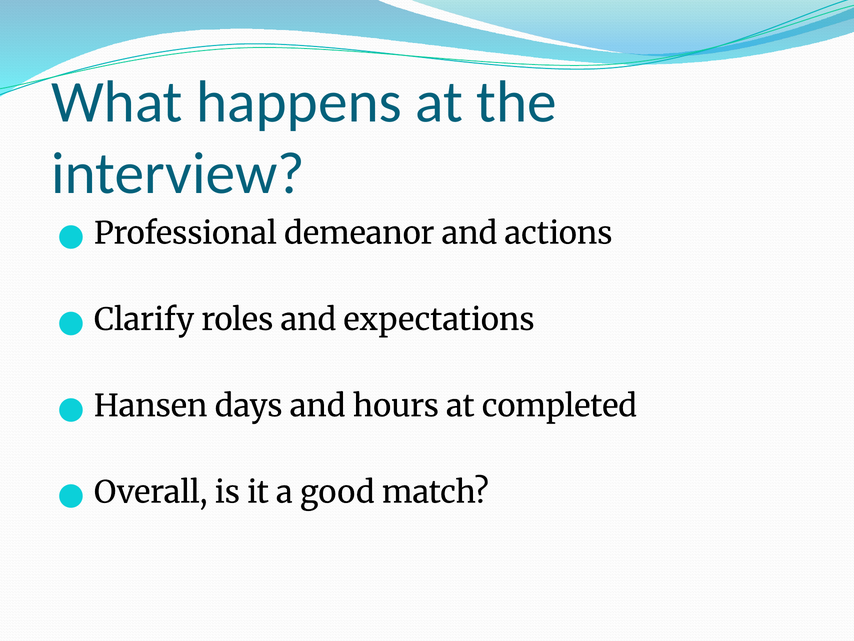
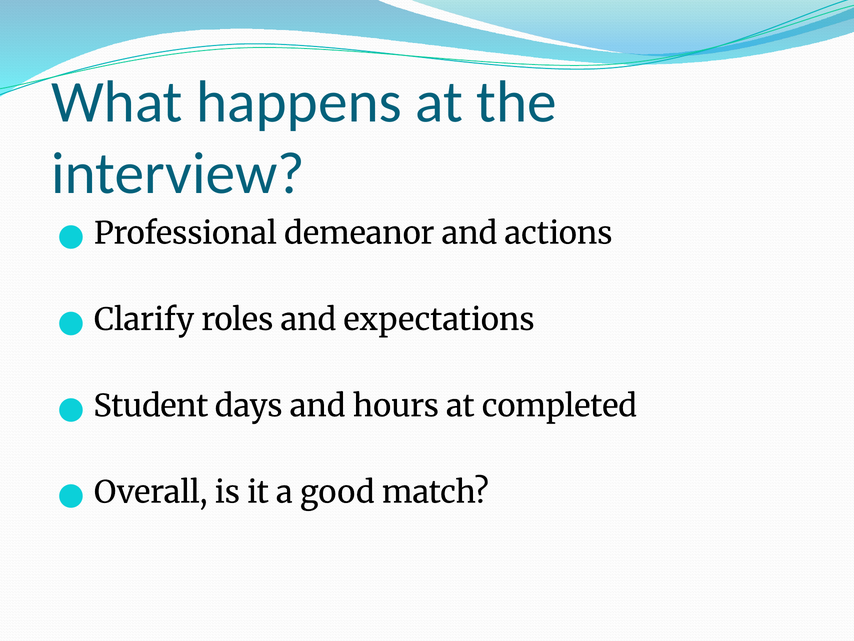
Hansen: Hansen -> Student
